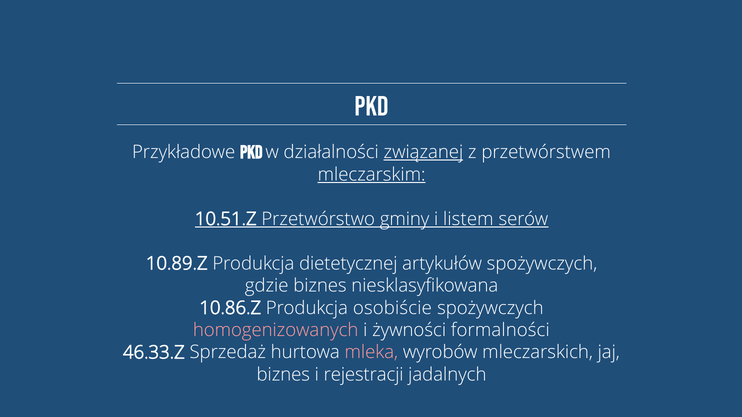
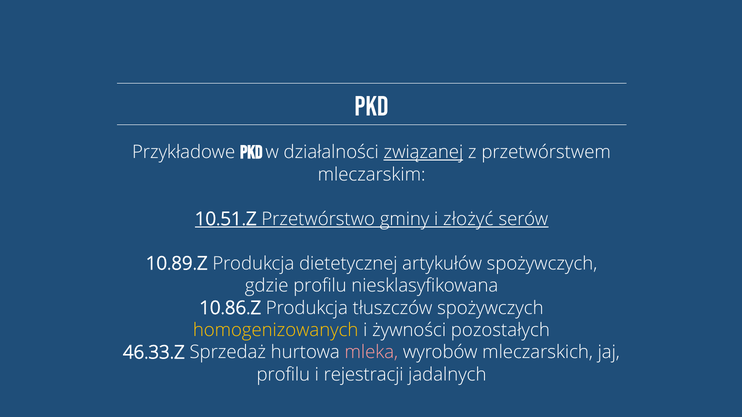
mleczarskim underline: present -> none
listem: listem -> złożyć
gdzie biznes: biznes -> profilu
osobiście: osobiście -> tłuszczów
homogenizowanych colour: pink -> yellow
formalności: formalności -> pozostałych
biznes at (283, 375): biznes -> profilu
